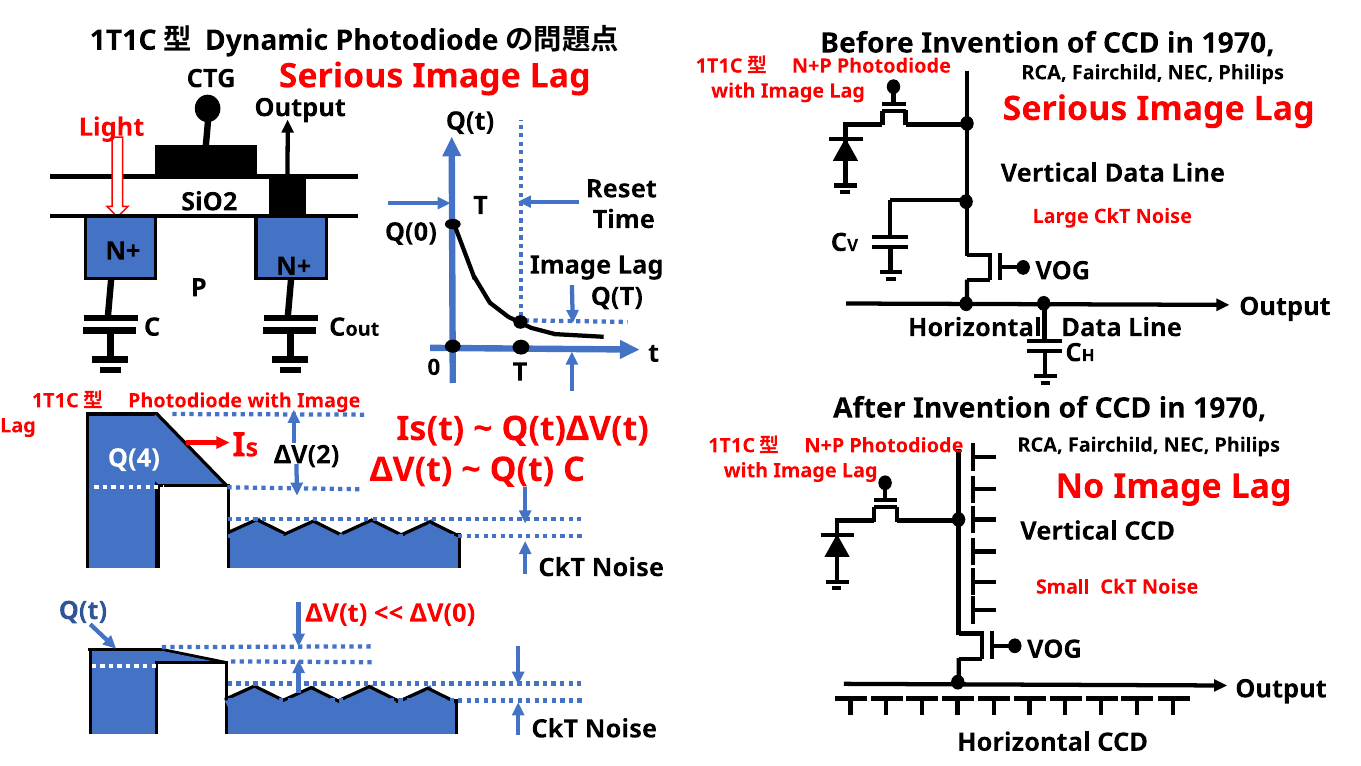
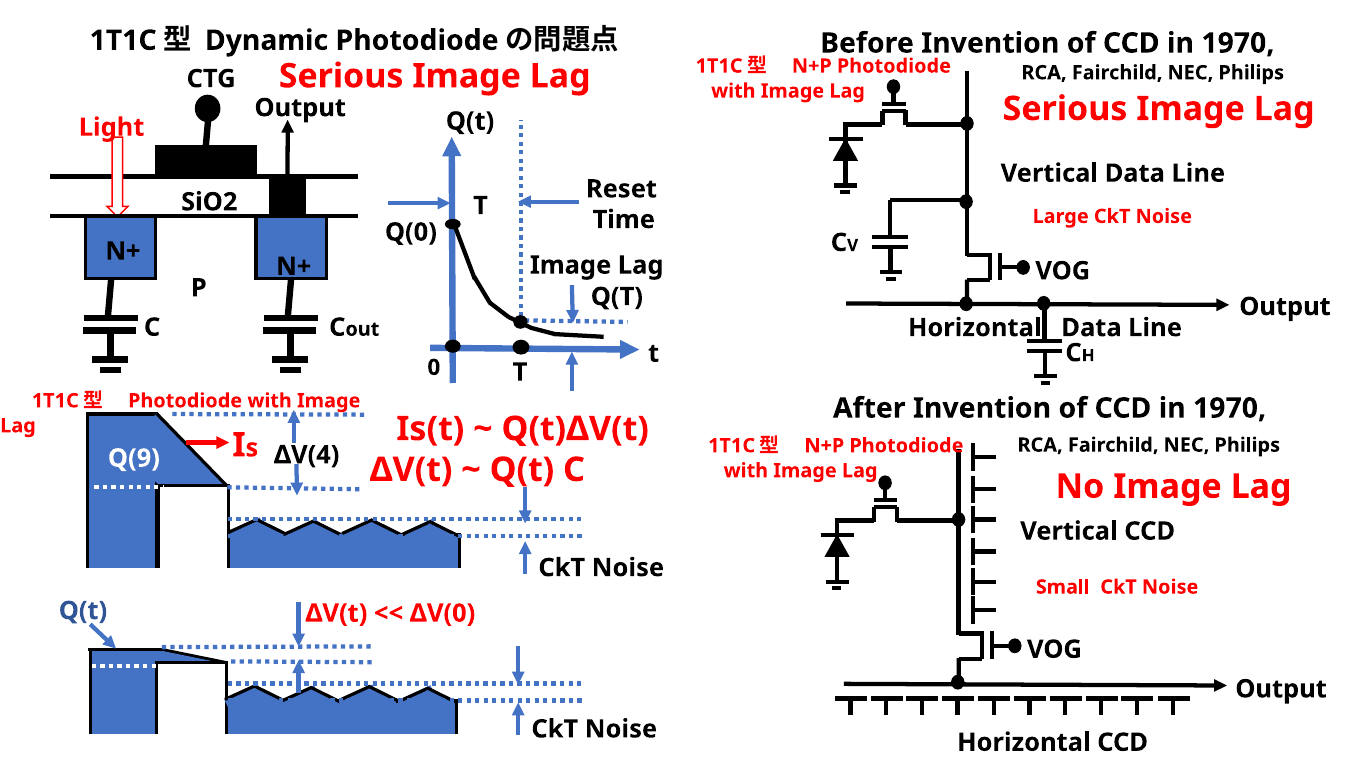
ΔV(2: ΔV(2 -> ΔV(4
Q(4: Q(4 -> Q(9
